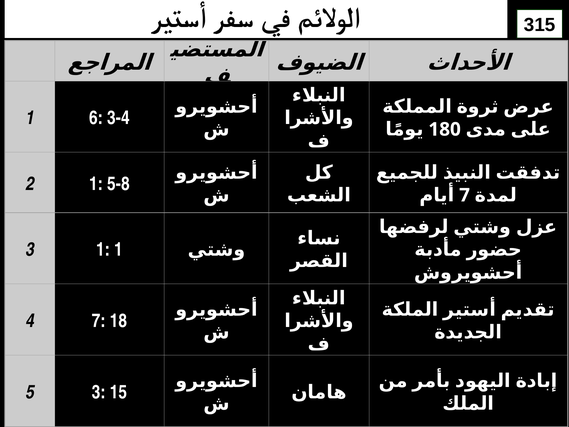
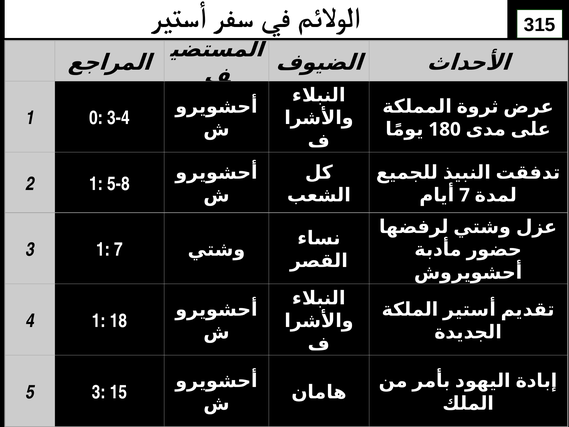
6: 6 -> 0
1 1: 1 -> 7
4 7: 7 -> 1
